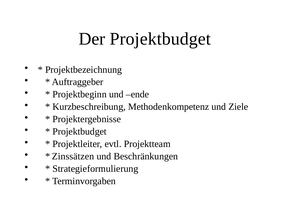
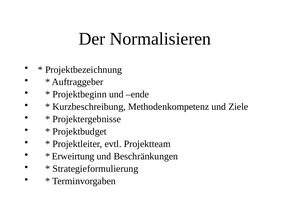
Der Projektbudget: Projektbudget -> Normalisieren
Zinssätzen: Zinssätzen -> Erweirtung
